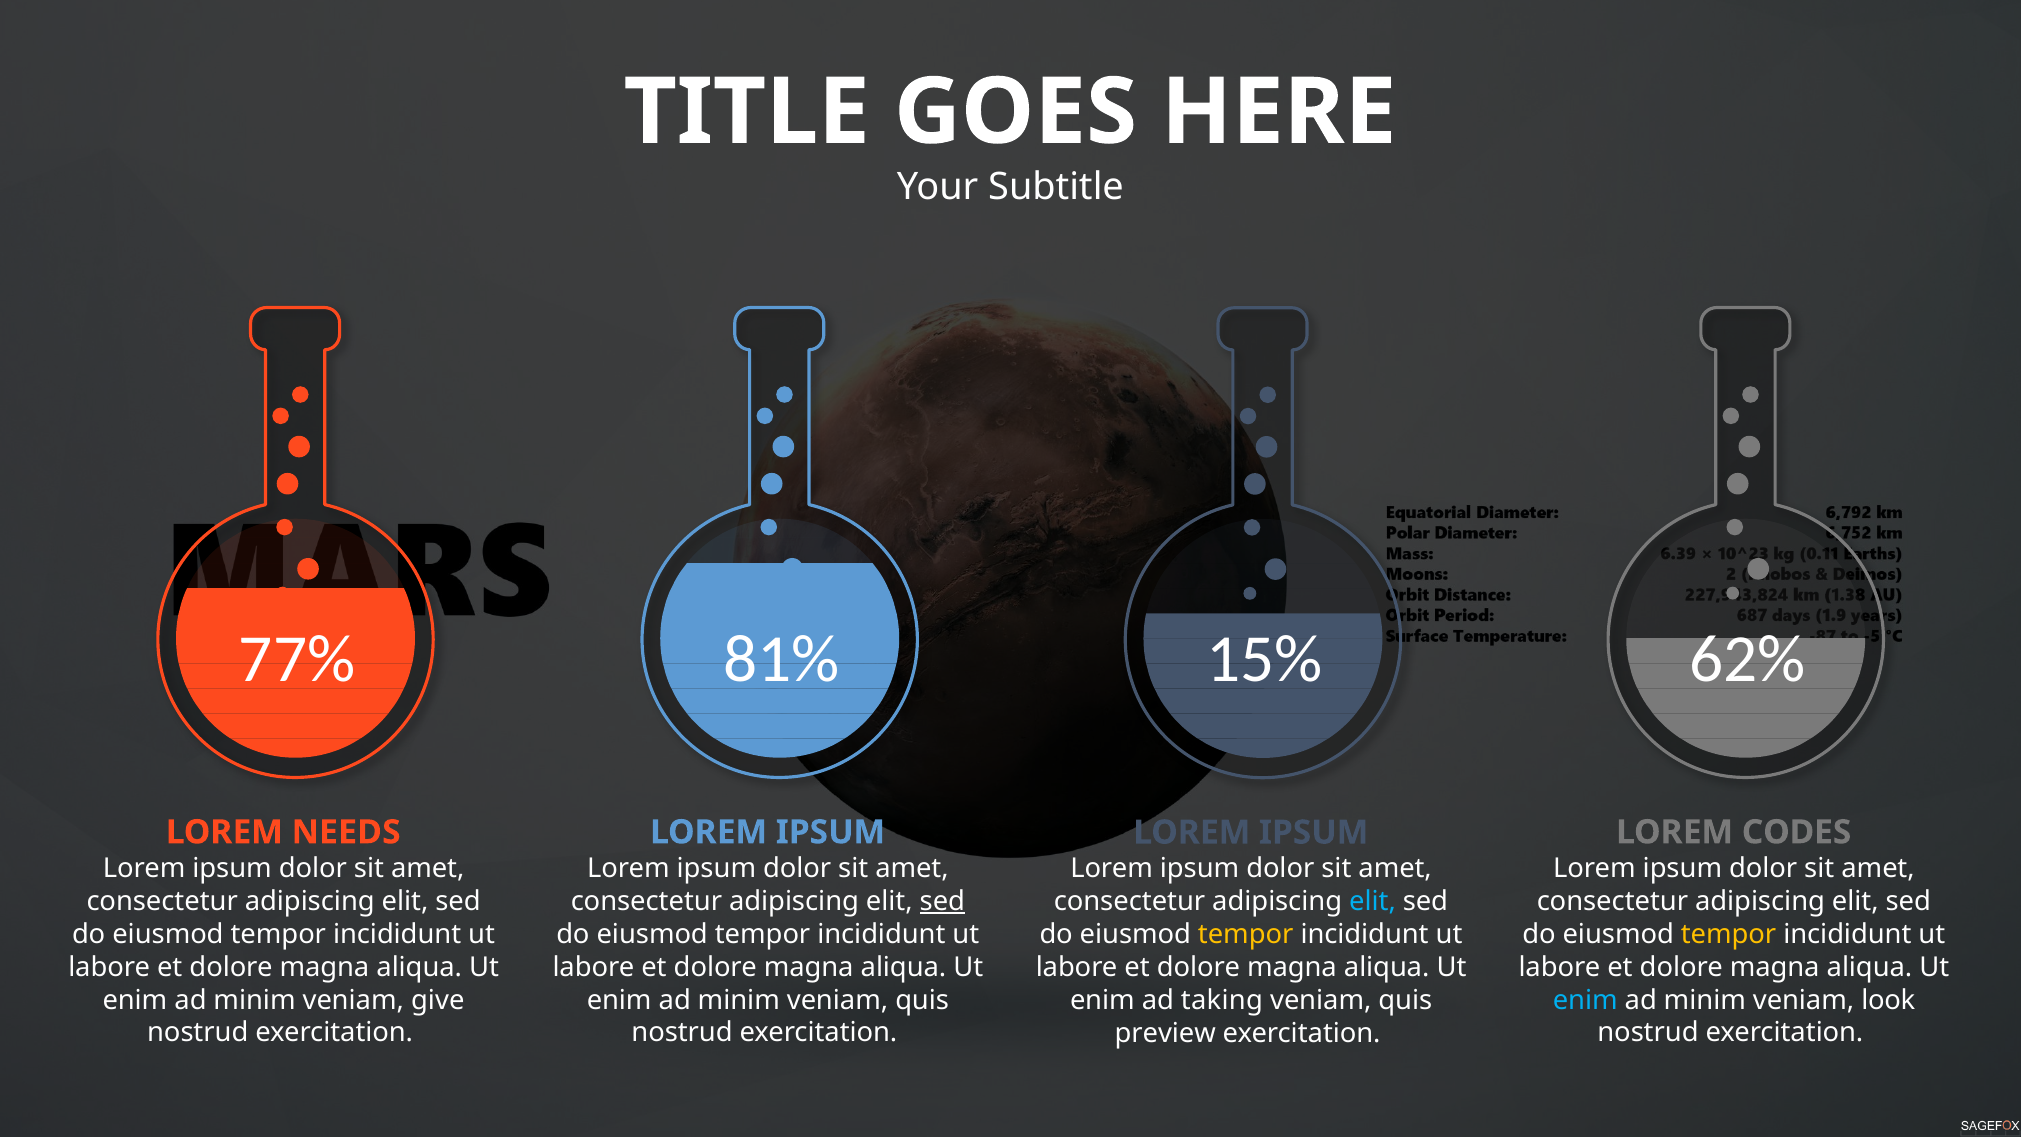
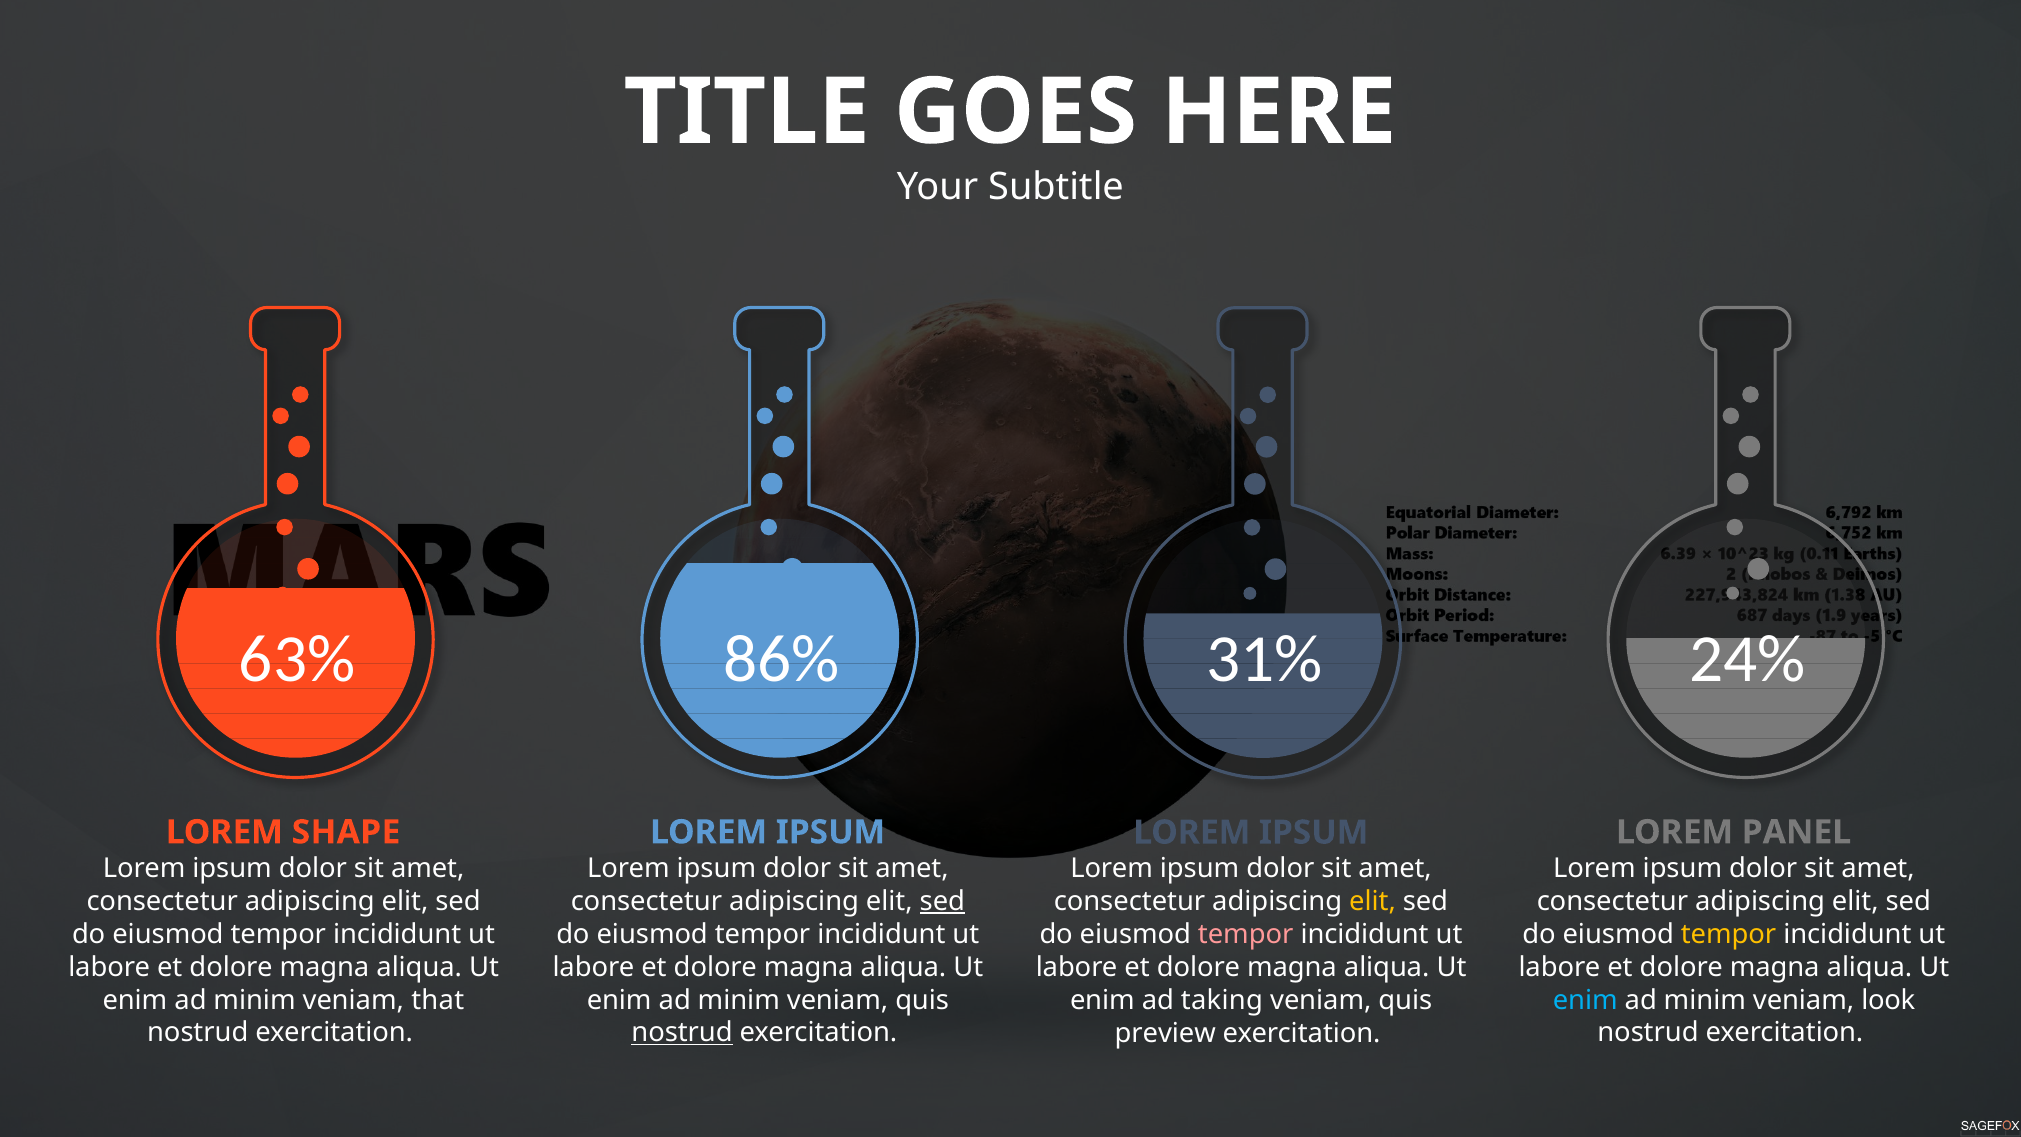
77%: 77% -> 63%
81%: 81% -> 86%
62%: 62% -> 24%
15%: 15% -> 31%
NEEDS: NEEDS -> SHAPE
CODES: CODES -> PANEL
elit at (1373, 901) colour: light blue -> yellow
tempor at (1246, 934) colour: yellow -> pink
give: give -> that
nostrud at (682, 1033) underline: none -> present
